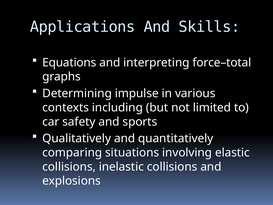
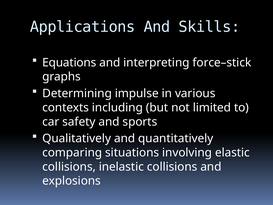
force–total: force–total -> force–stick
